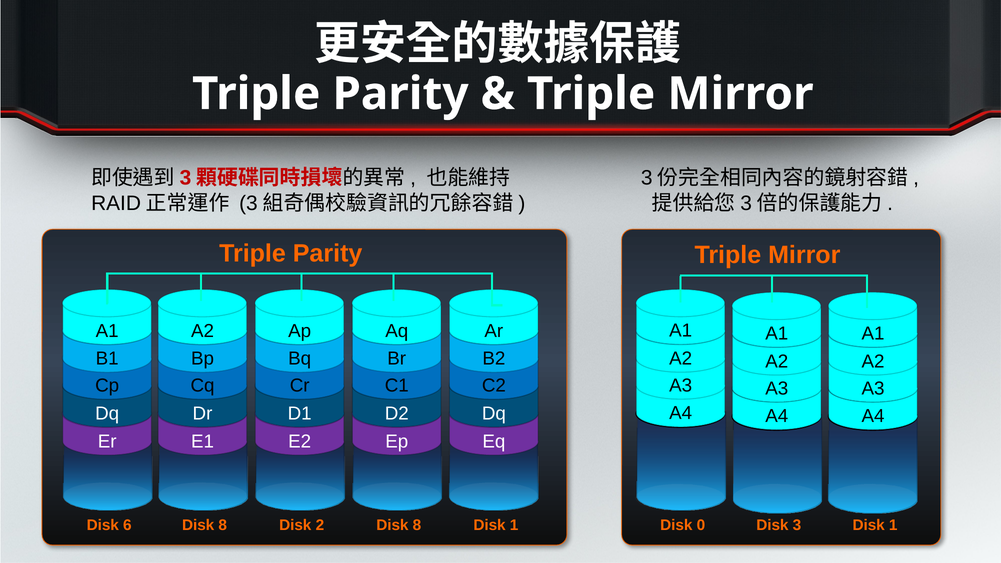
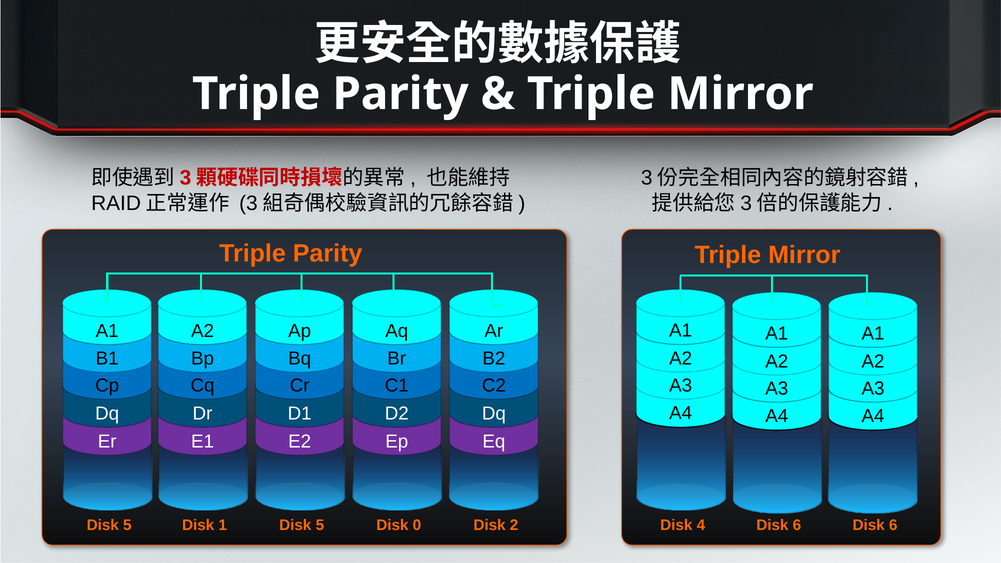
6 at (127, 525): 6 -> 5
8 at (223, 525): 8 -> 1
2 at (320, 525): 2 -> 5
8 at (417, 525): 8 -> 0
1 at (514, 525): 1 -> 2
0: 0 -> 4
3 at (797, 525): 3 -> 6
1 at (893, 525): 1 -> 6
